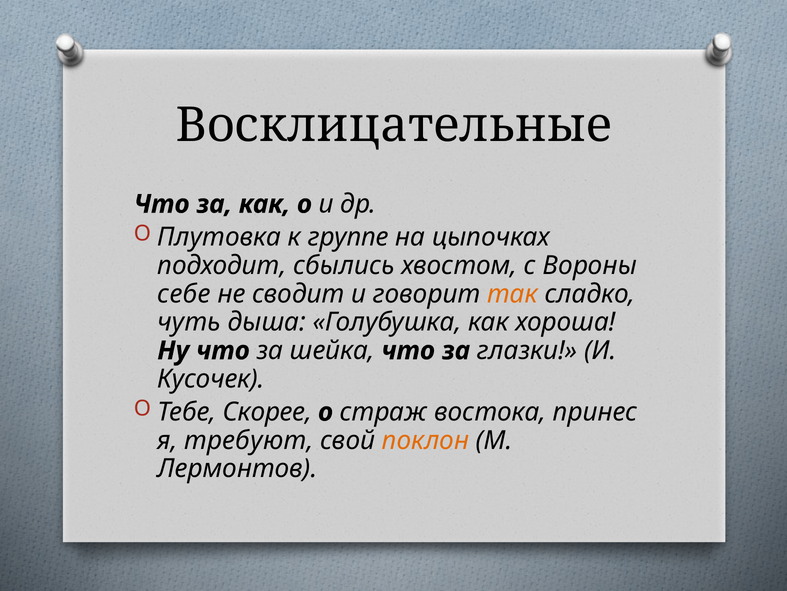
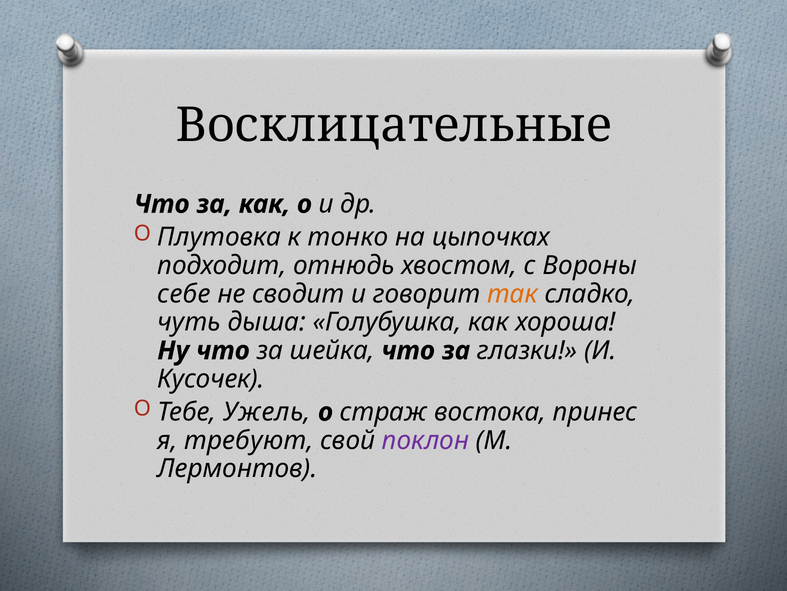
группе: группе -> тонко
сбылись: сбылись -> отнюдь
Скорее: Скорее -> Ужель
поклон colour: orange -> purple
